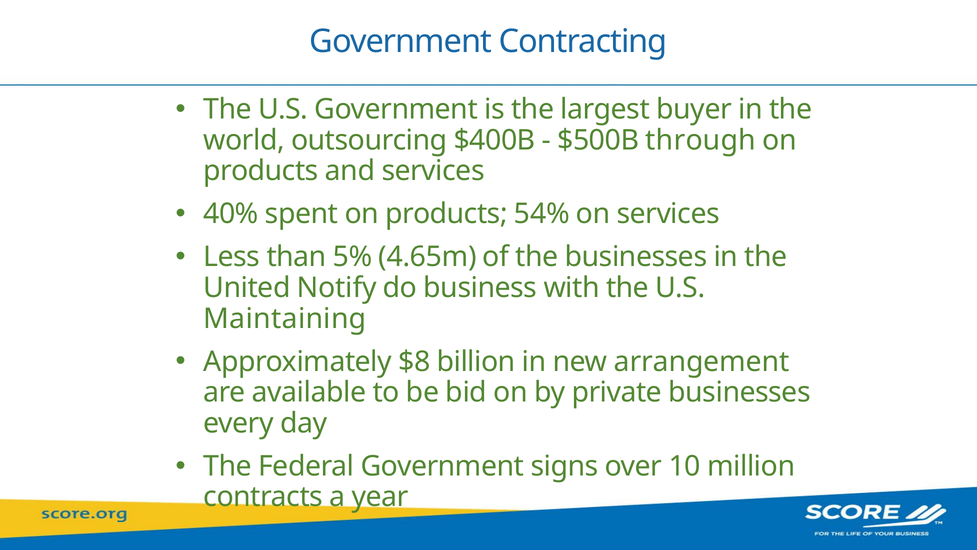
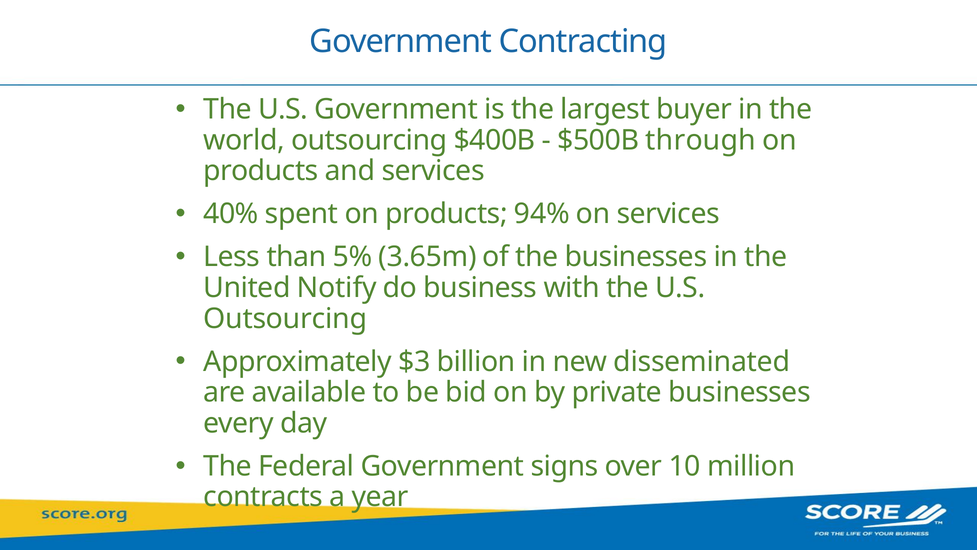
54%: 54% -> 94%
4.65m: 4.65m -> 3.65m
Maintaining at (285, 318): Maintaining -> Outsourcing
$8: $8 -> $3
arrangement: arrangement -> disseminated
